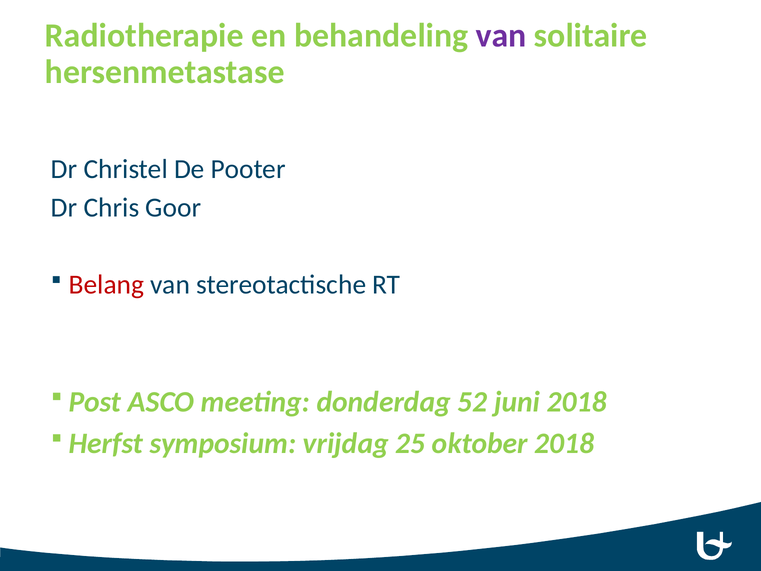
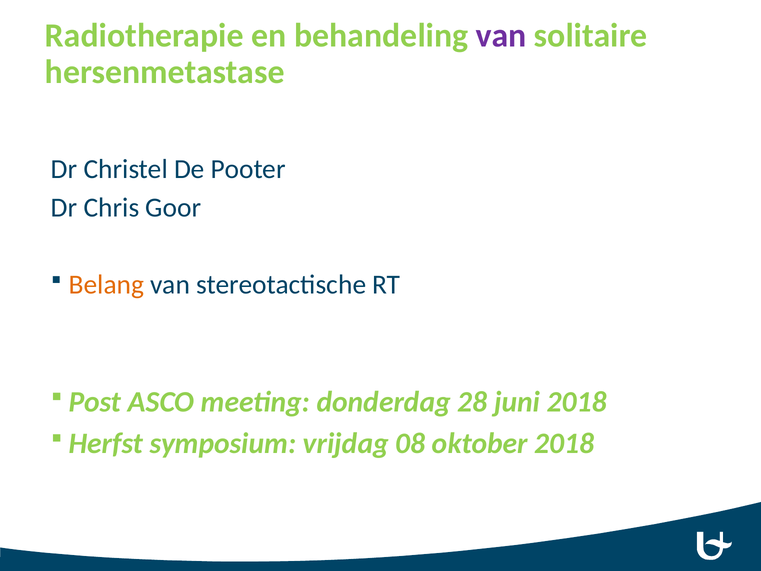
Belang colour: red -> orange
52: 52 -> 28
25: 25 -> 08
